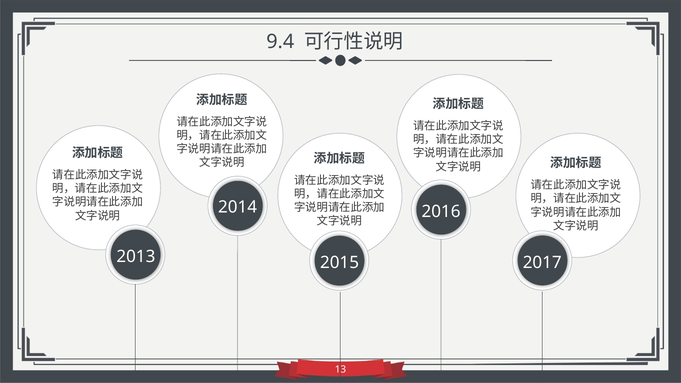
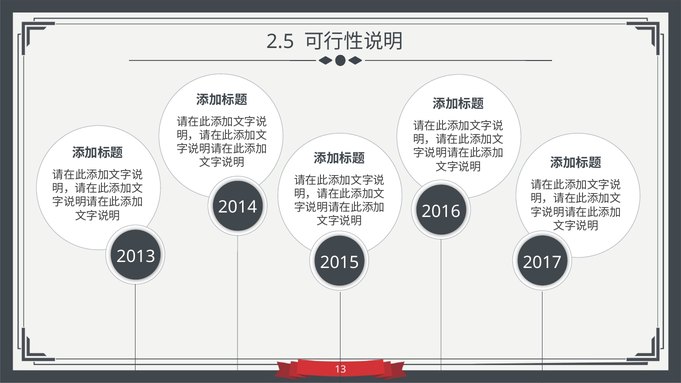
9.4: 9.4 -> 2.5
